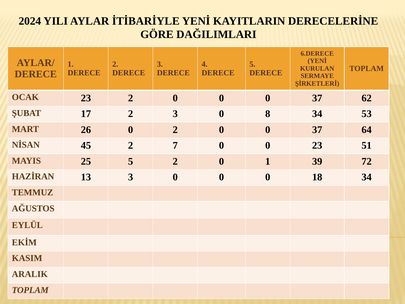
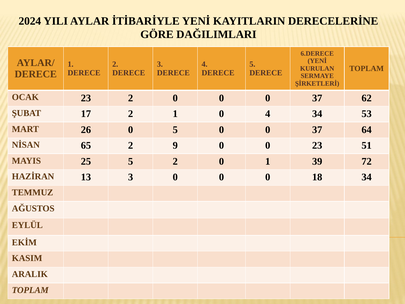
2 3: 3 -> 1
0 8: 8 -> 4
0 2: 2 -> 5
45: 45 -> 65
7: 7 -> 9
